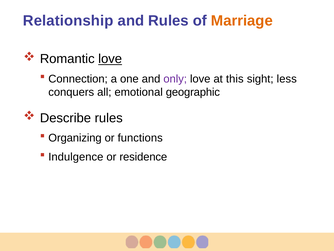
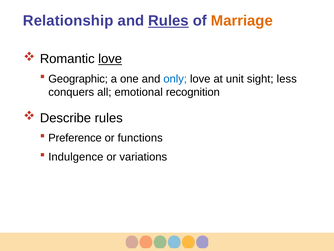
Rules at (168, 21) underline: none -> present
Connection: Connection -> Geographic
only colour: purple -> blue
this: this -> unit
geographic: geographic -> recognition
Organizing: Organizing -> Preference
residence: residence -> variations
